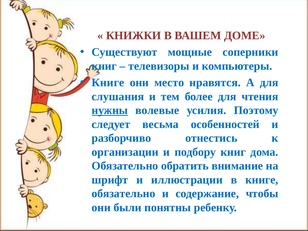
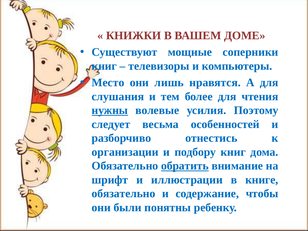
Книге at (108, 83): Книге -> Место
место: место -> лишь
обратить underline: none -> present
